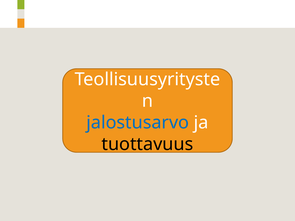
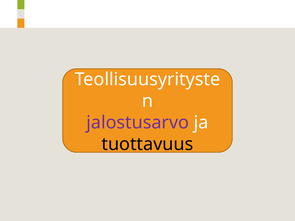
jalostusarvo at (138, 123) colour: blue -> purple
